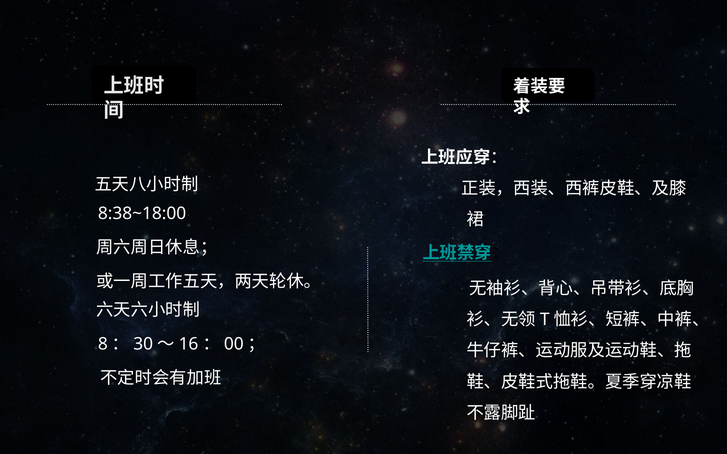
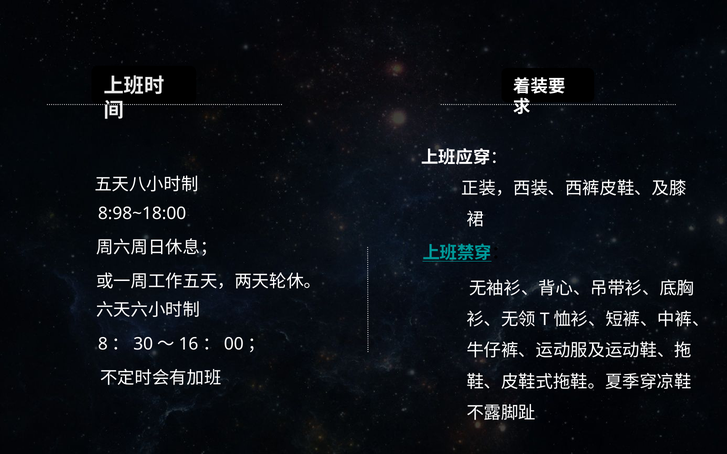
8:38~18:00: 8:38~18:00 -> 8:98~18:00
